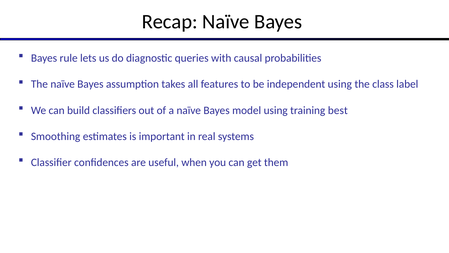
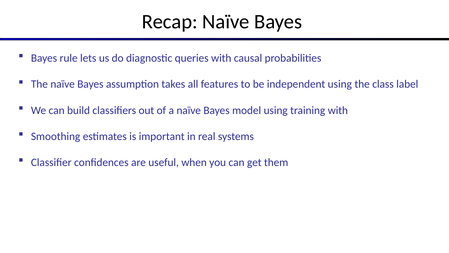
training best: best -> with
